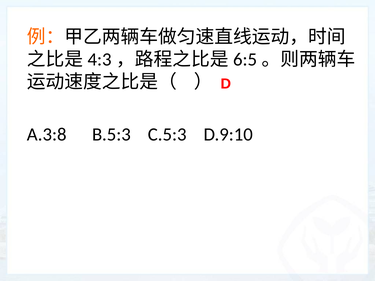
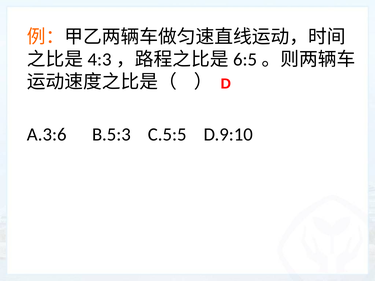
A.3:8: A.3:8 -> A.3:6
C.5:3: C.5:3 -> C.5:5
